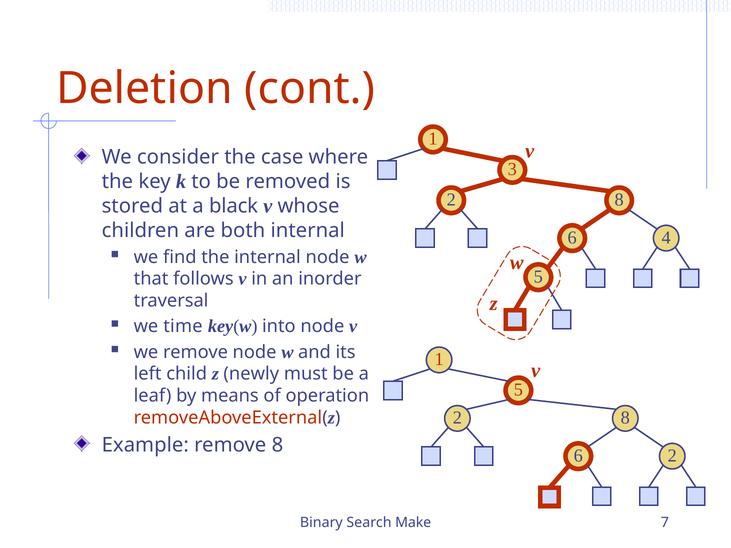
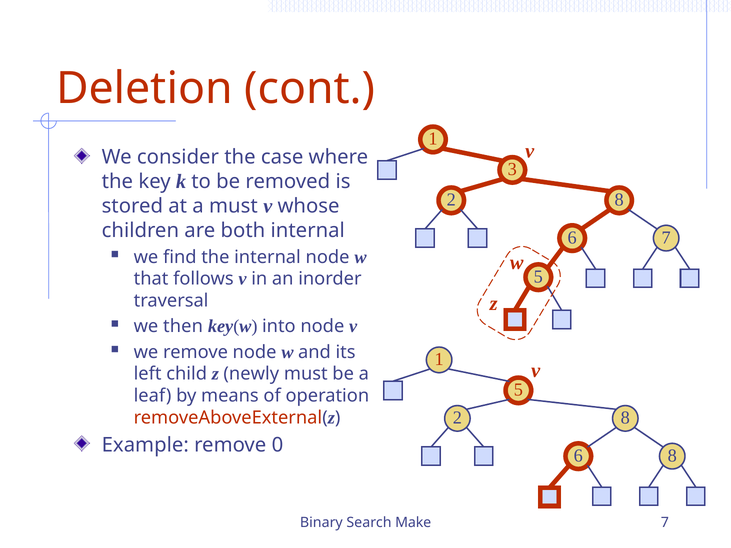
a black: black -> must
6 4: 4 -> 7
time: time -> then
remove 8: 8 -> 0
6 2: 2 -> 8
